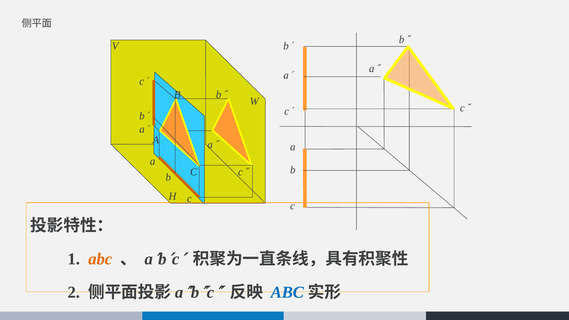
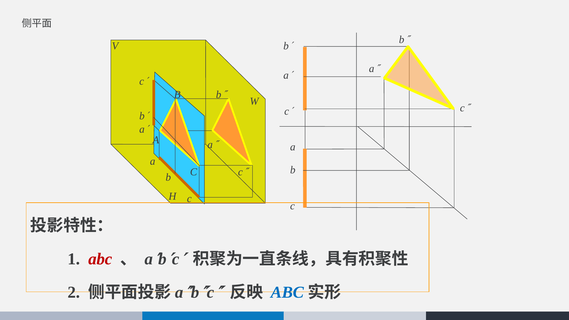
abc at (100, 259) colour: orange -> red
